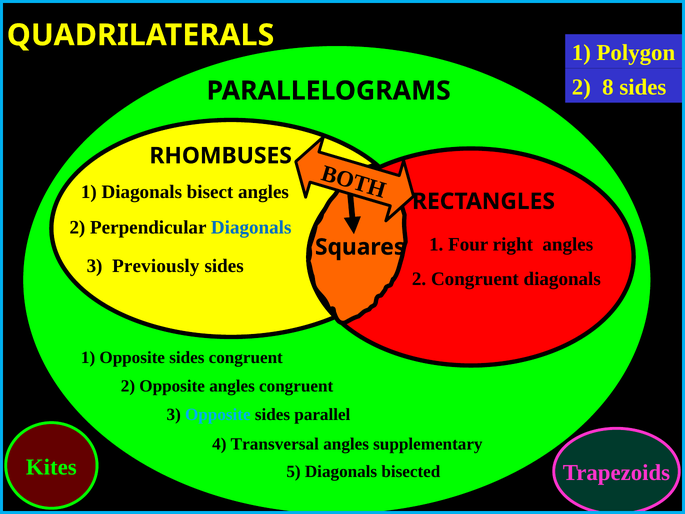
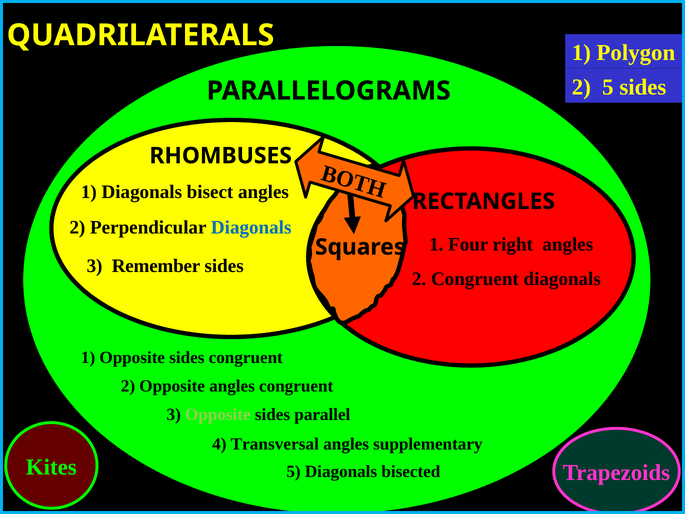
2 8: 8 -> 5
Previously: Previously -> Remember
Opposite at (218, 414) colour: light blue -> light green
